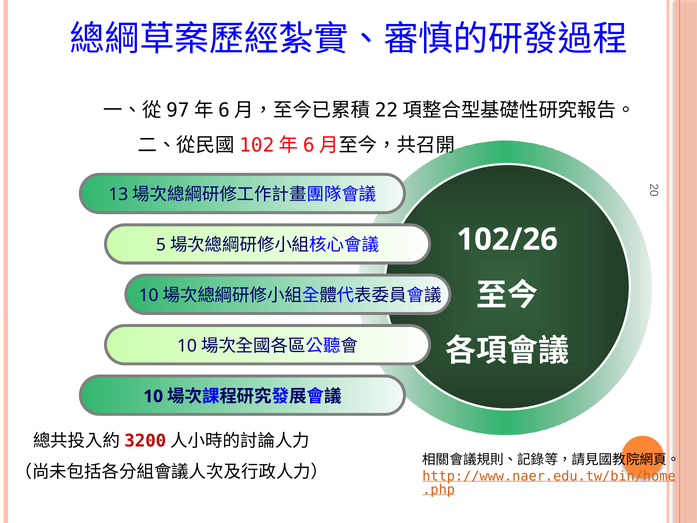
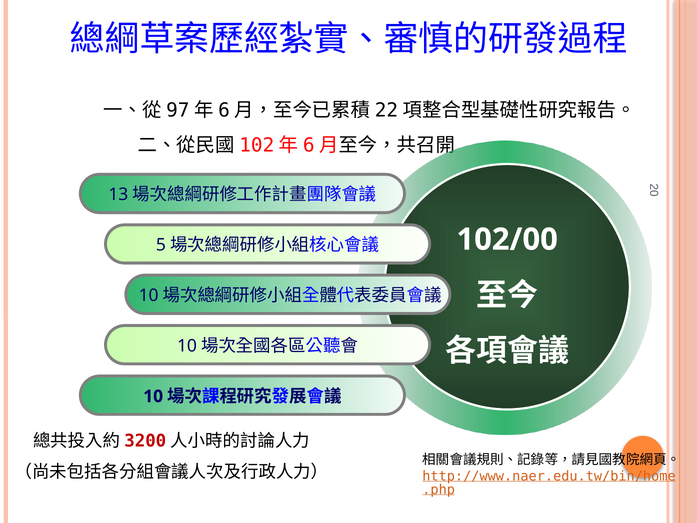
102/26: 102/26 -> 102/00
